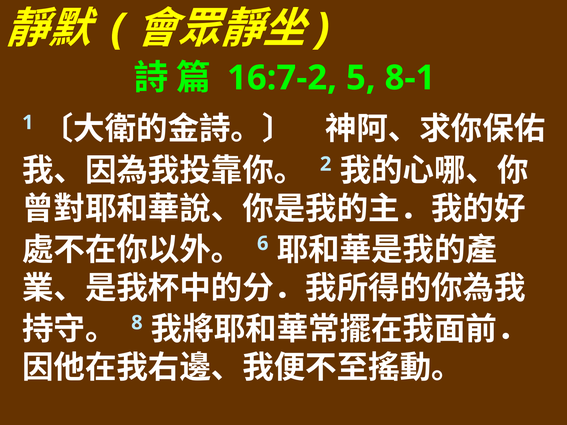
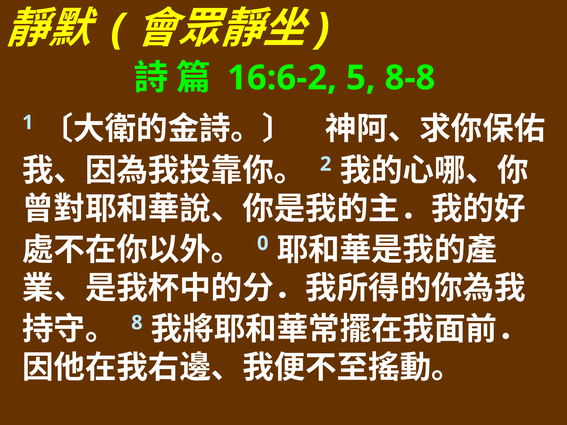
16:7-2: 16:7-2 -> 16:6-2
8-1: 8-1 -> 8-8
6: 6 -> 0
